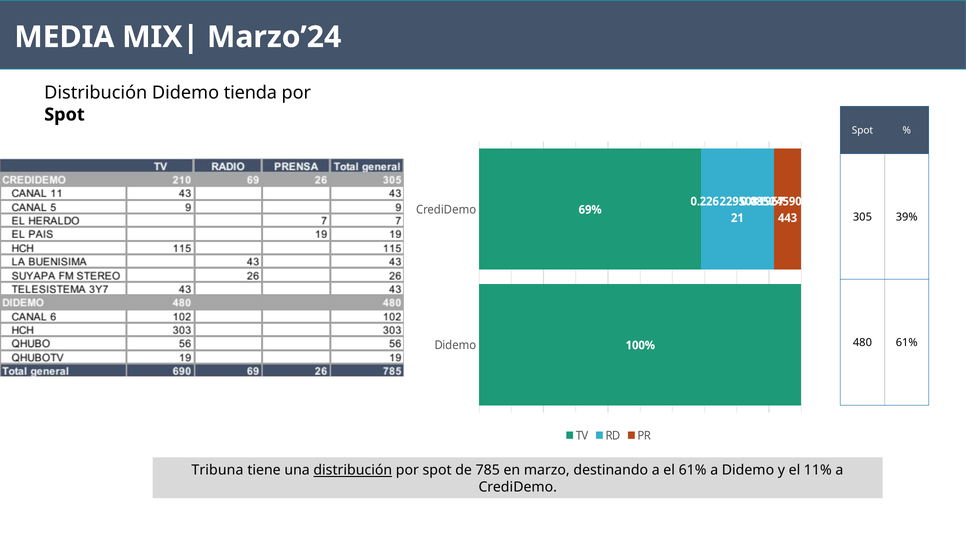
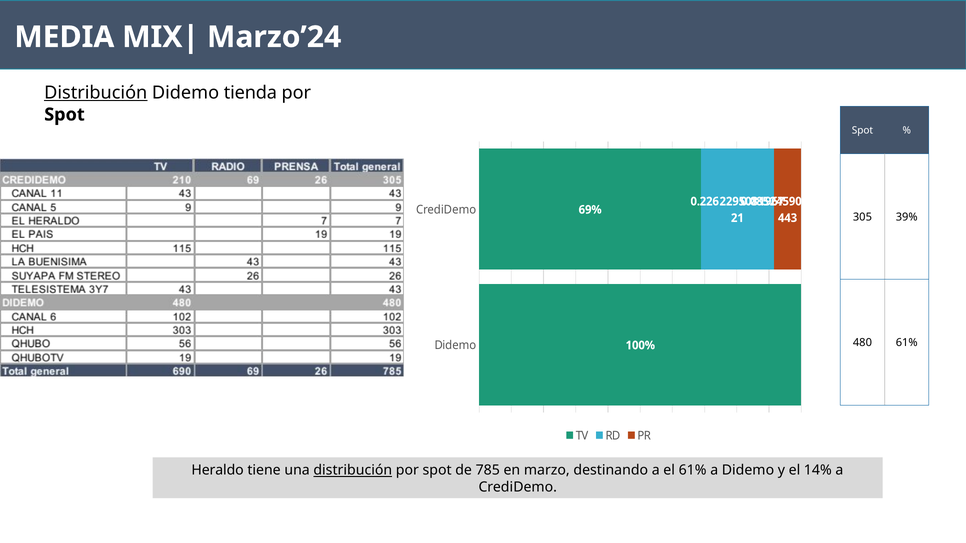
Distribución at (96, 93) underline: none -> present
Tribuna: Tribuna -> Heraldo
11%: 11% -> 14%
